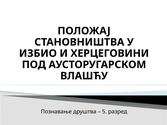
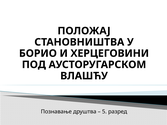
ИЗБИО: ИЗБИО -> БОРИО
